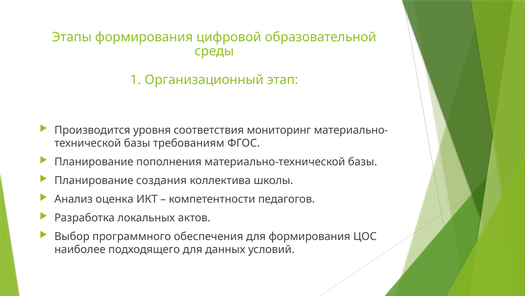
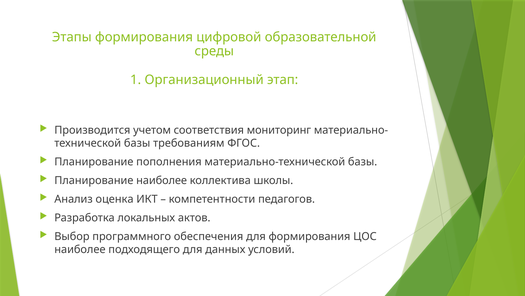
уровня: уровня -> учетом
Планирование создания: создания -> наиболее
